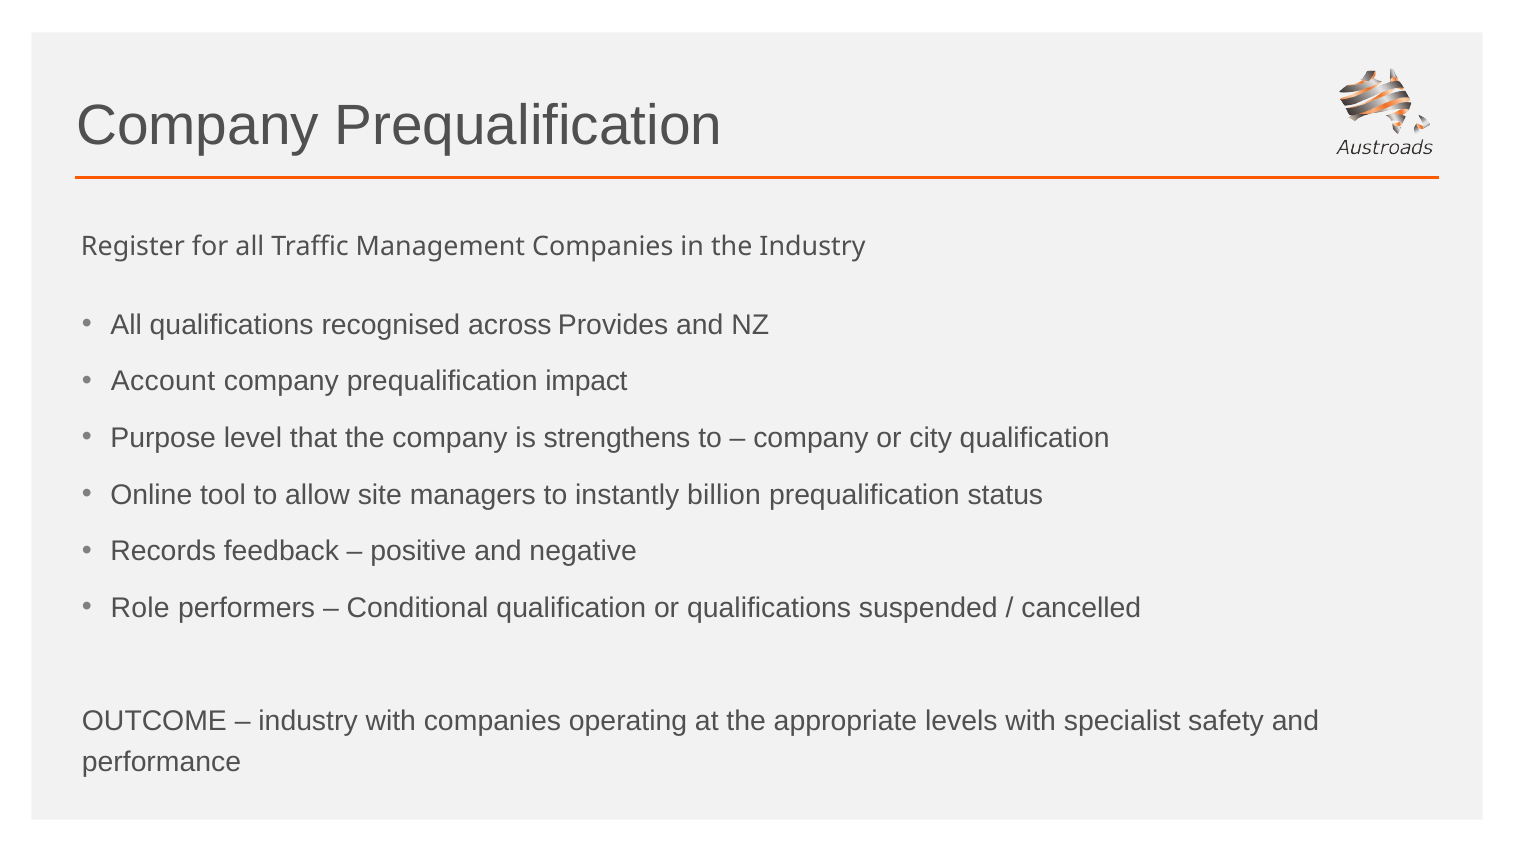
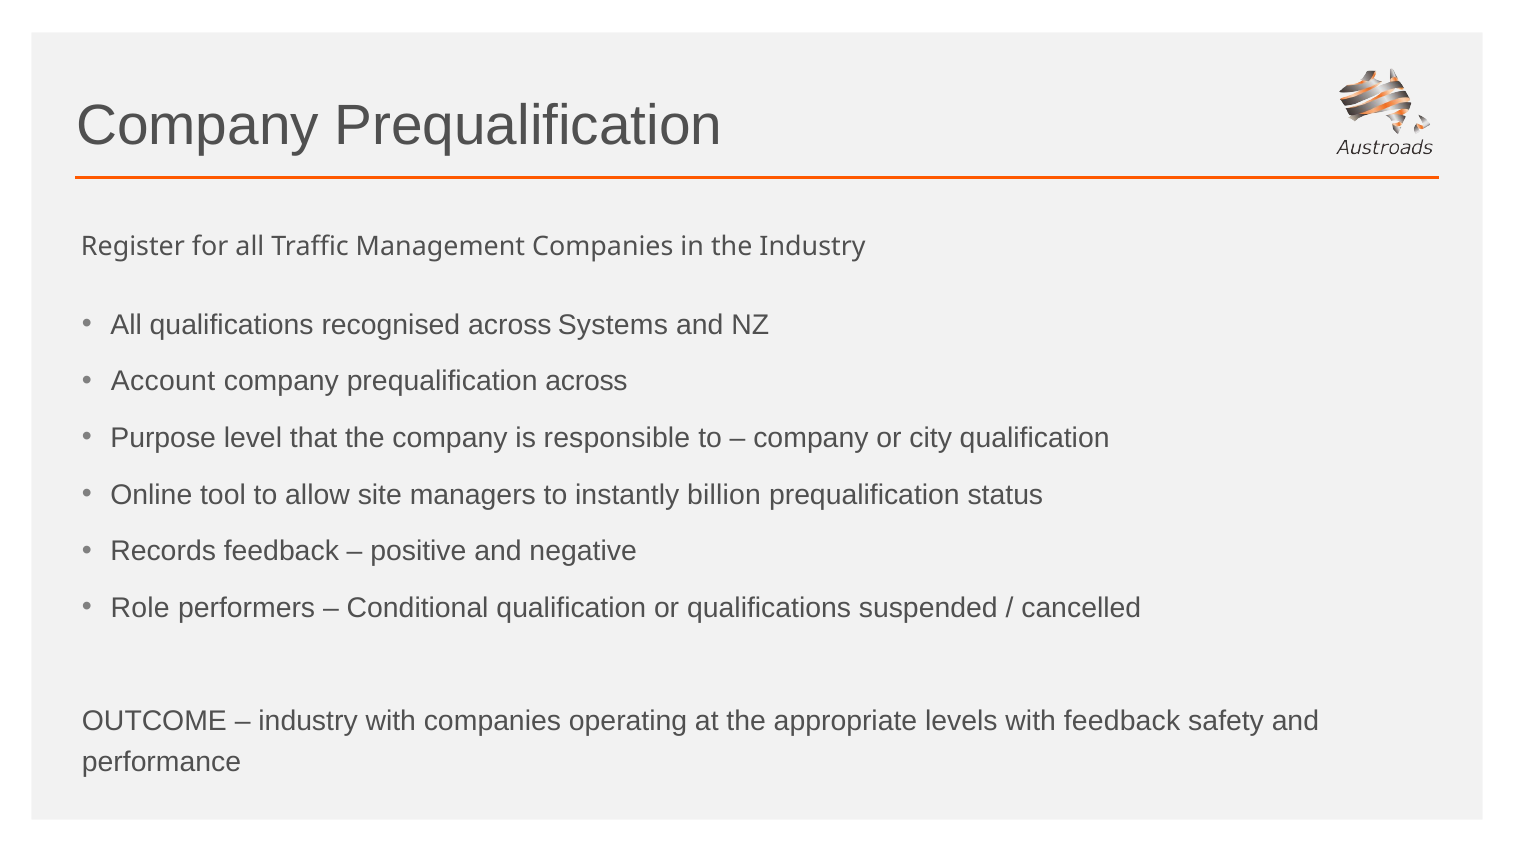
Provides: Provides -> Systems
prequalification impact: impact -> across
strengthens: strengthens -> responsible
with specialist: specialist -> feedback
